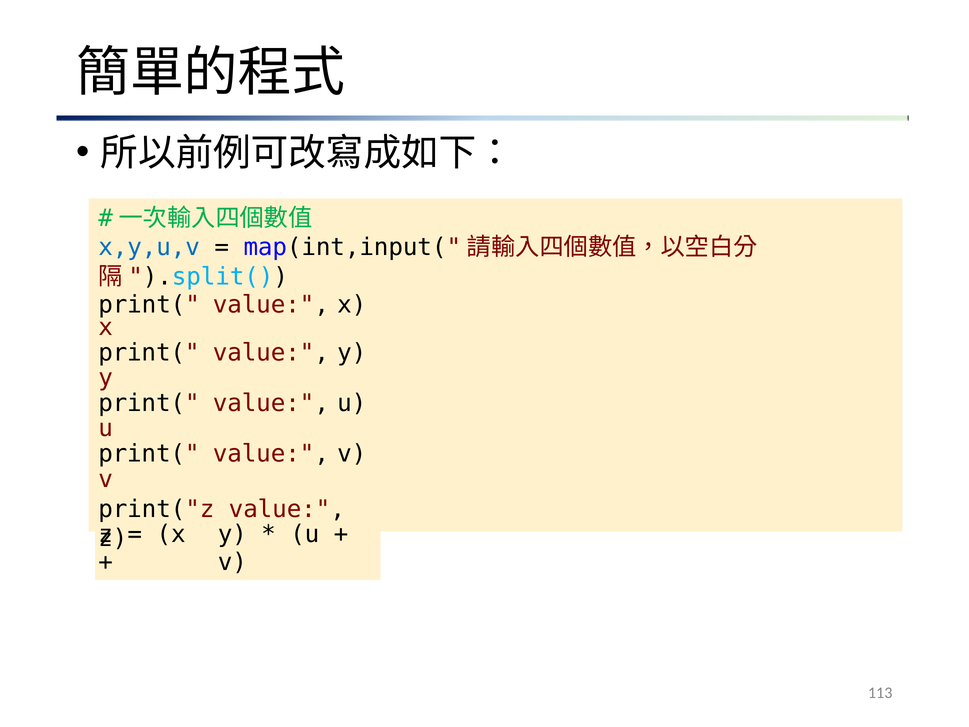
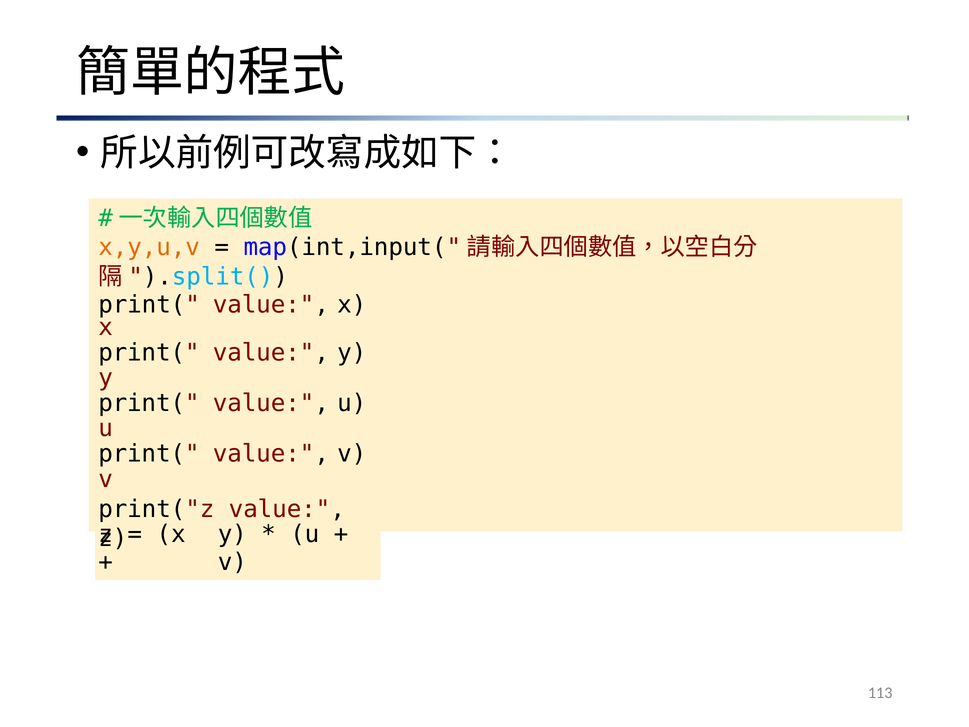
x,y,u,v colour: blue -> orange
